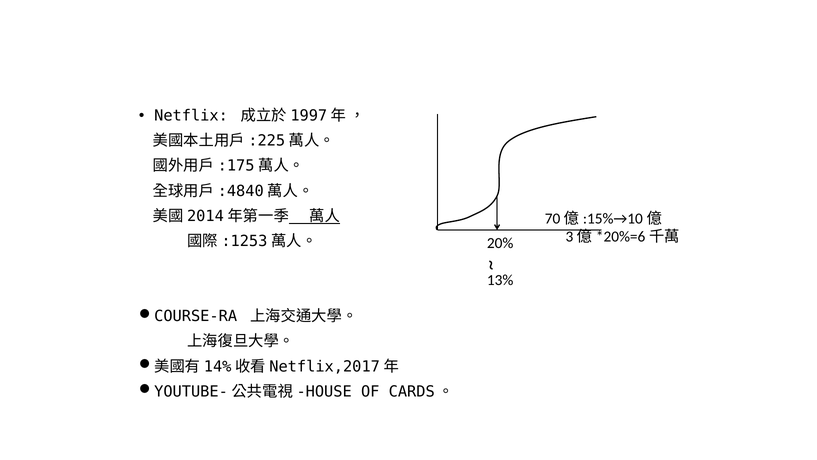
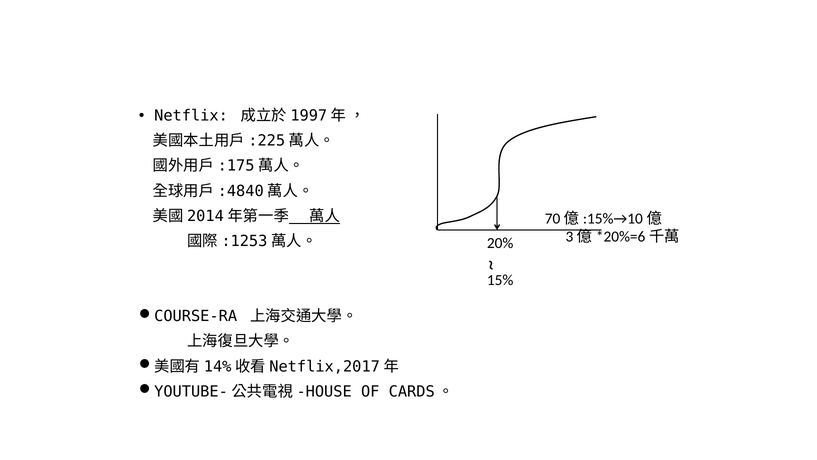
13%: 13% -> 15%
